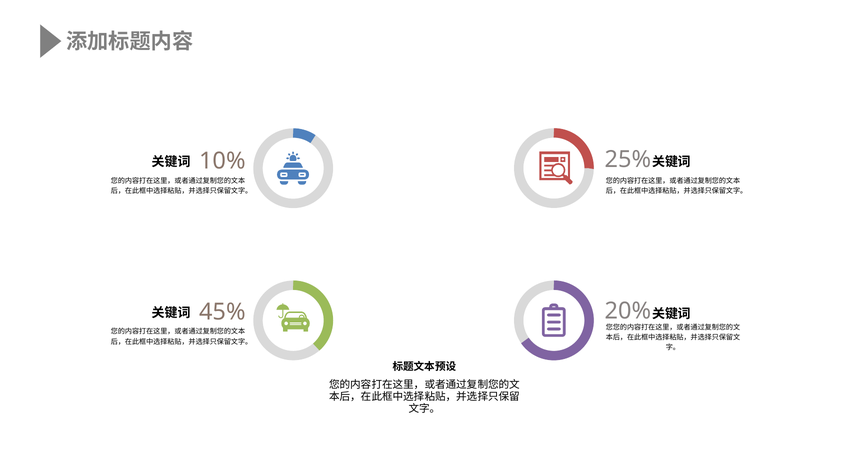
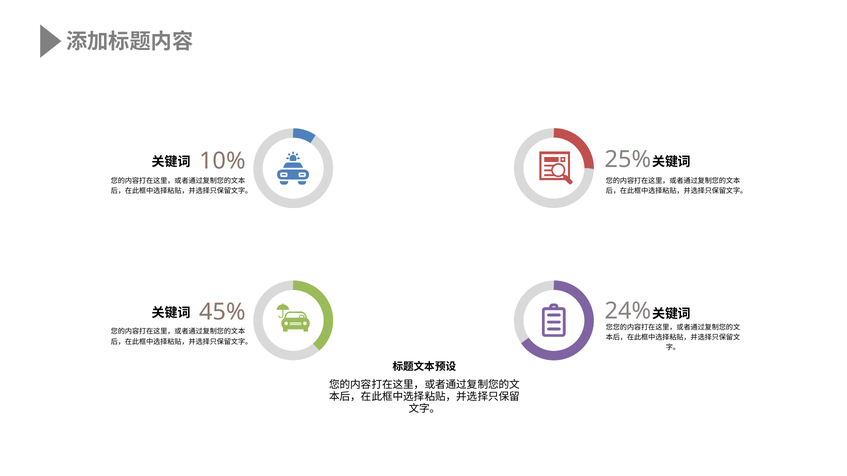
20%: 20% -> 24%
